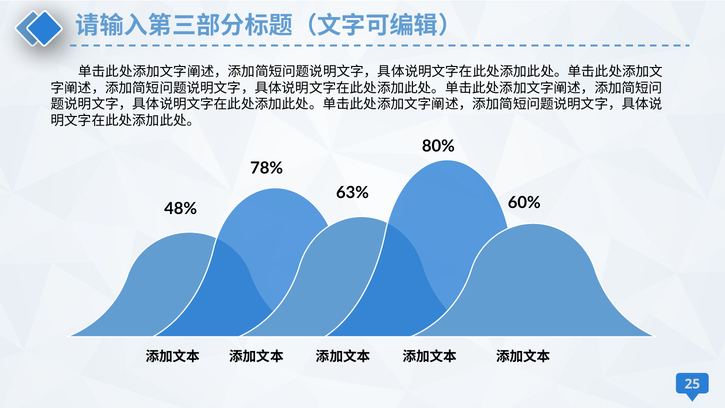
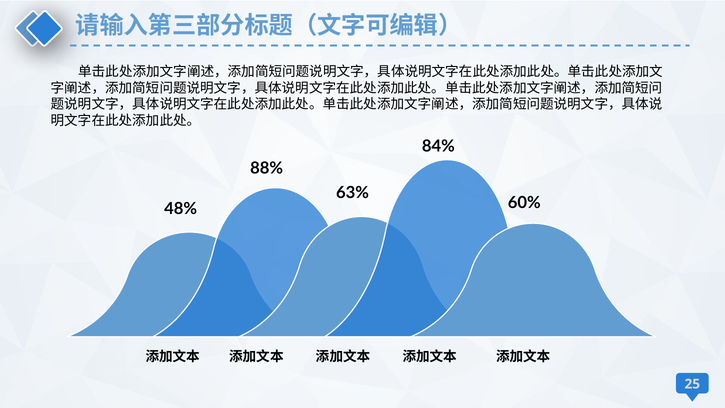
80%: 80% -> 84%
78%: 78% -> 88%
